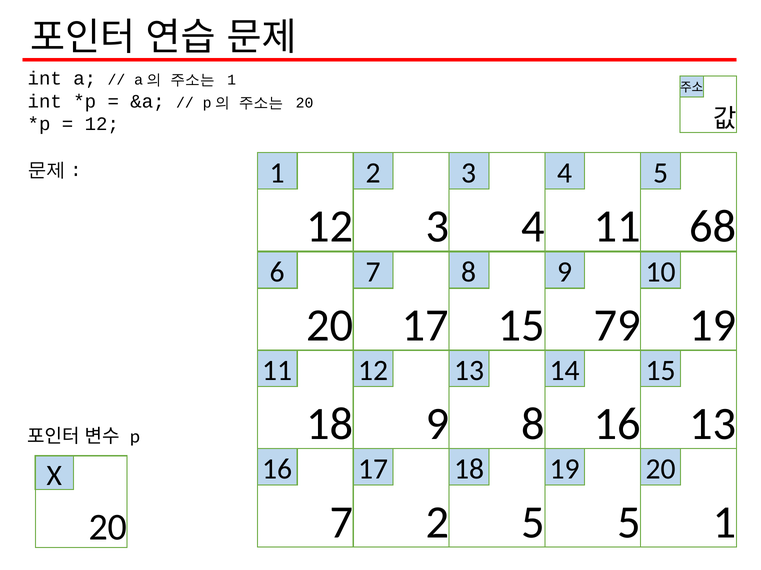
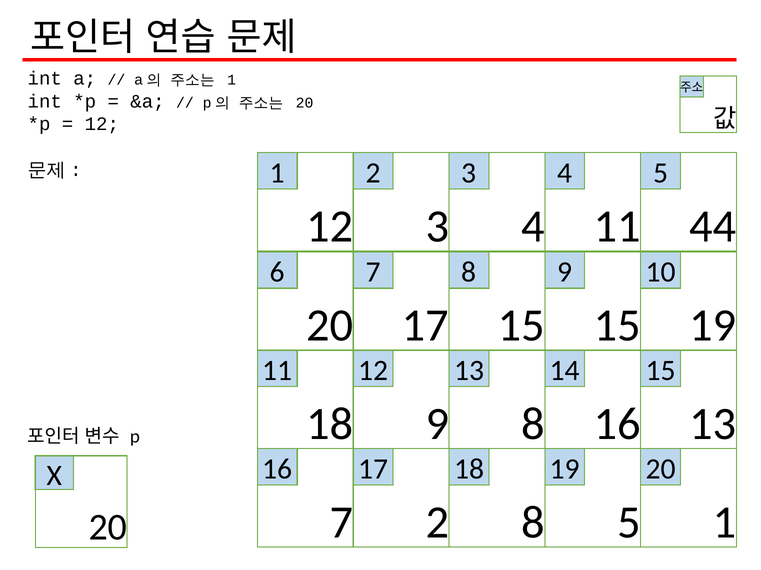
68: 68 -> 44
15 79: 79 -> 15
2 5: 5 -> 8
